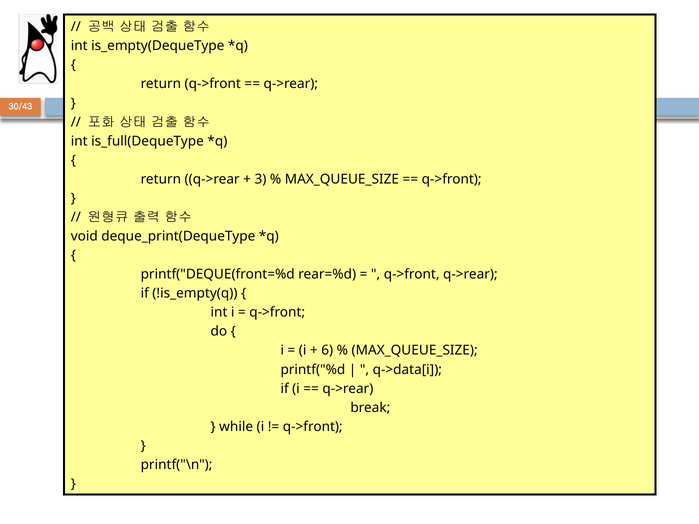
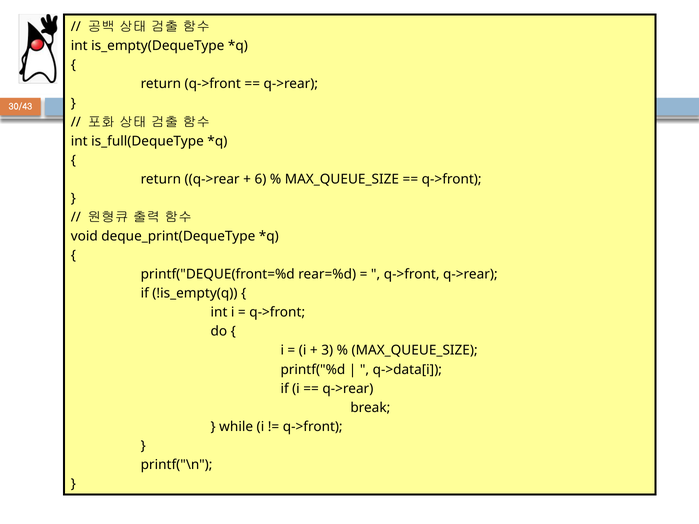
3: 3 -> 6
6: 6 -> 3
